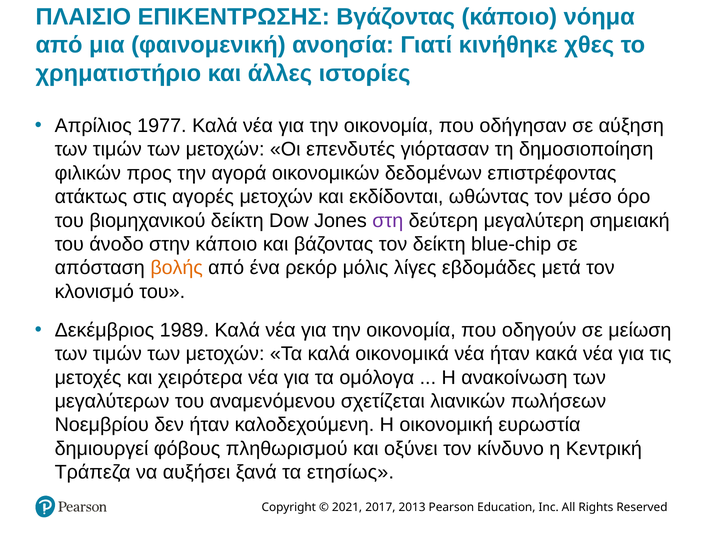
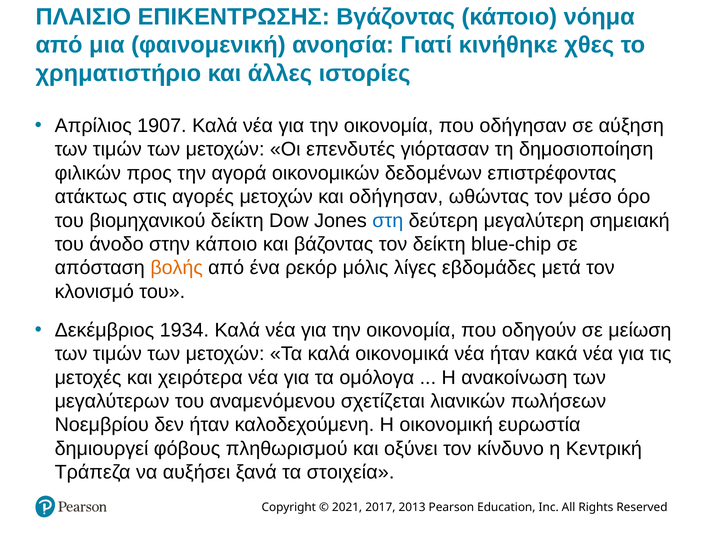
1977: 1977 -> 1907
και εκδίδονται: εκδίδονται -> οδήγησαν
στη colour: purple -> blue
1989: 1989 -> 1934
ετησίως: ετησίως -> στοιχεία
